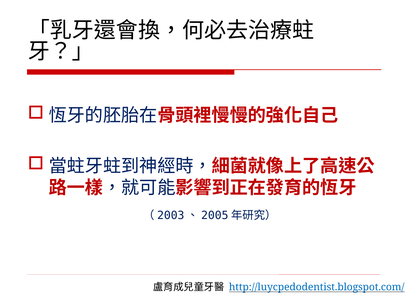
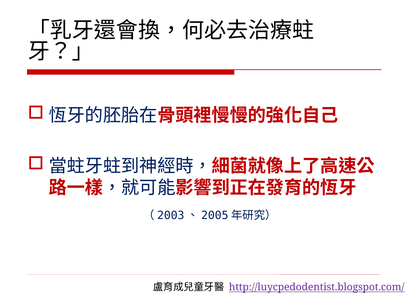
http://luycpedodentist.blogspot.com/ colour: blue -> purple
